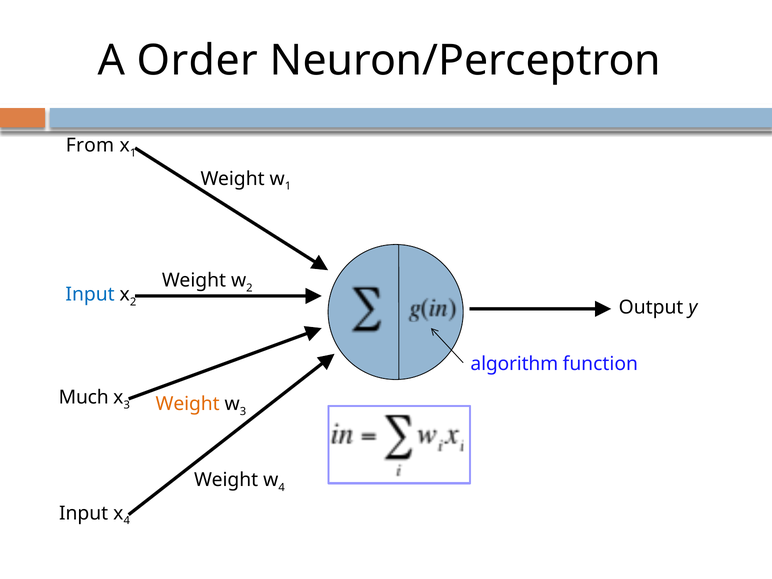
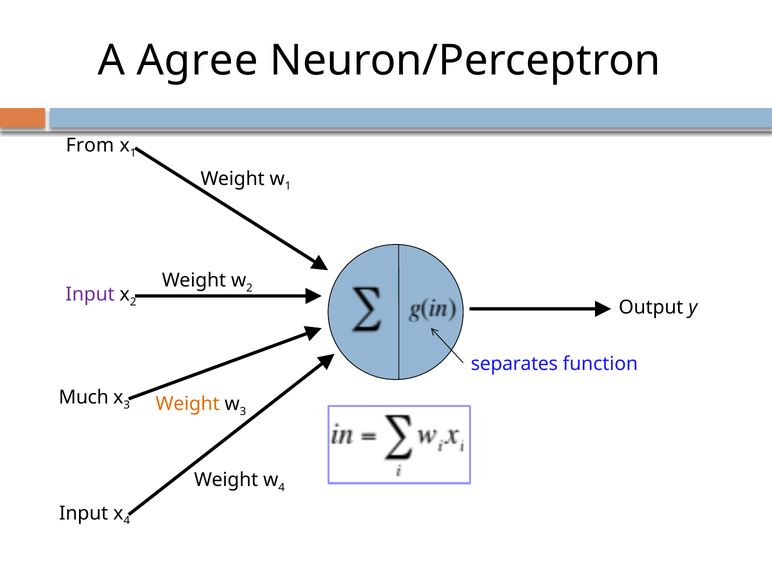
Order: Order -> Agree
Input at (90, 295) colour: blue -> purple
algorithm: algorithm -> separates
